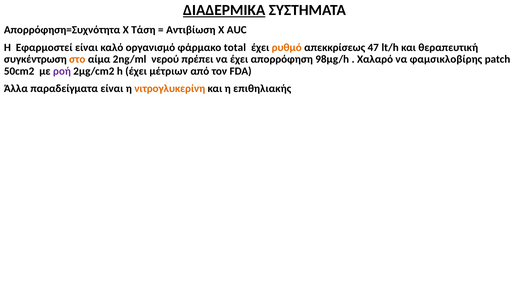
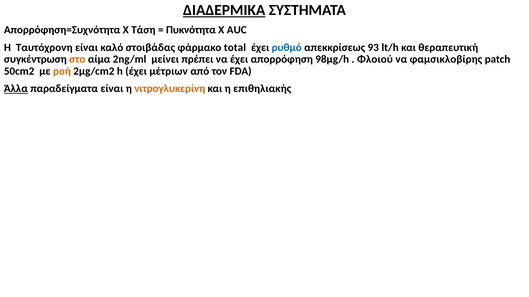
Αντιβίωση: Αντιβίωση -> Πυκνότητα
Εφαρμοστεί: Εφαρμοστεί -> Ταυτόχρονη
οργανισμό: οργανισμό -> στοιβάδας
ρυθμό colour: orange -> blue
47: 47 -> 93
νερού: νερού -> μείνει
Χαλαρό: Χαλαρό -> Φλοιού
ροή colour: purple -> orange
Άλλα underline: none -> present
